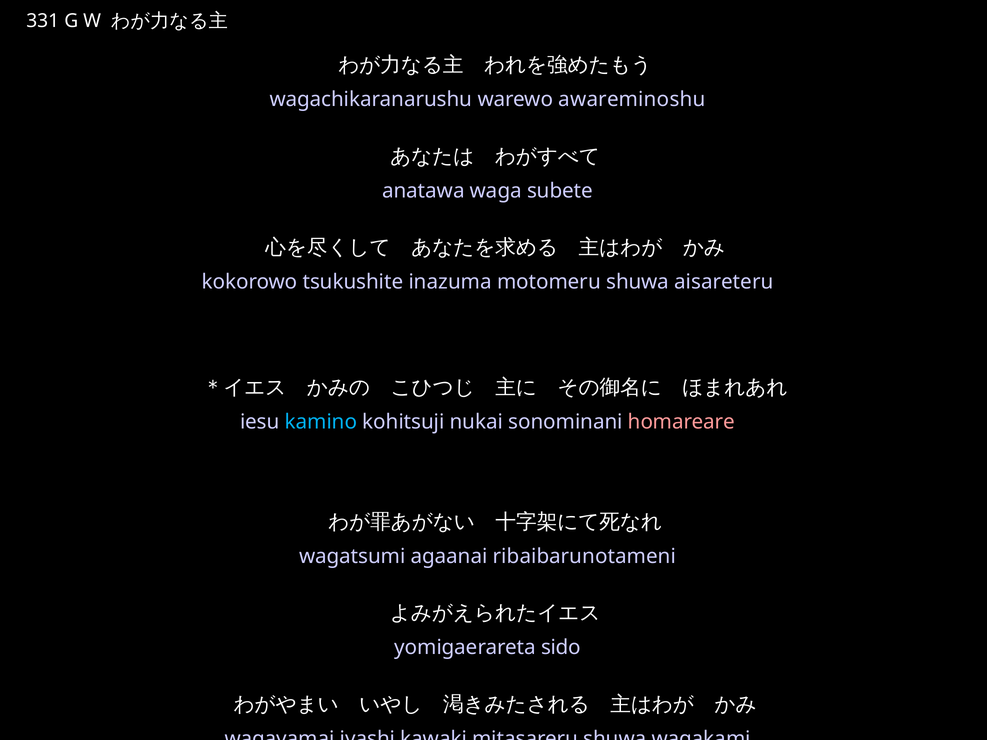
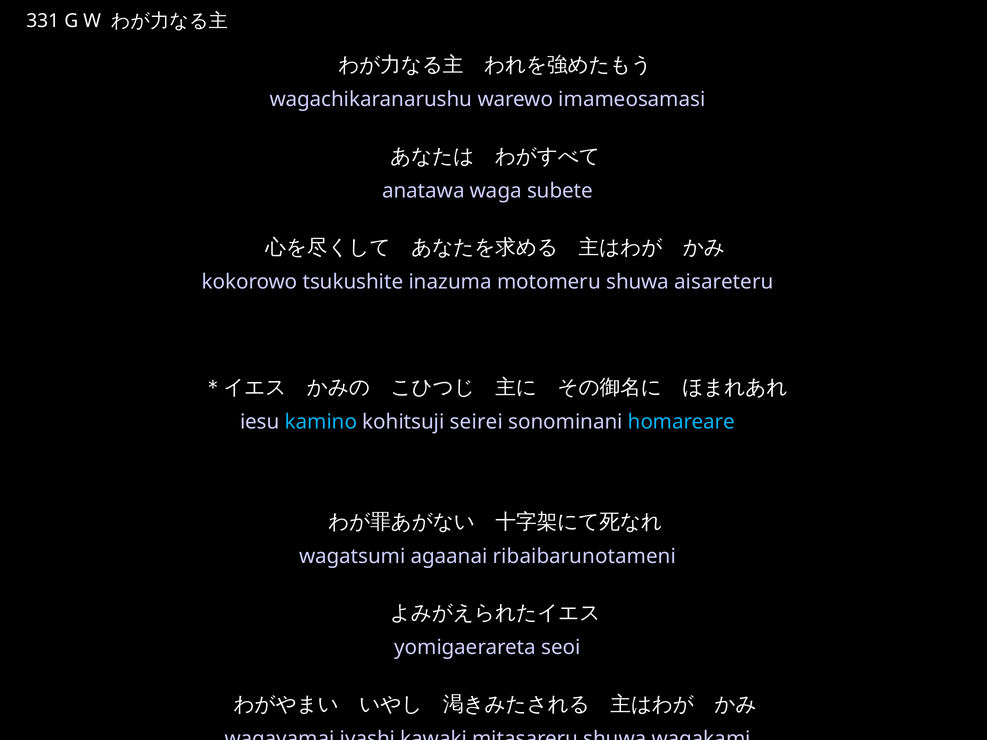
awareminoshu: awareminoshu -> imameosamasi
nukai: nukai -> seirei
homareare colour: pink -> light blue
sido: sido -> seoi
